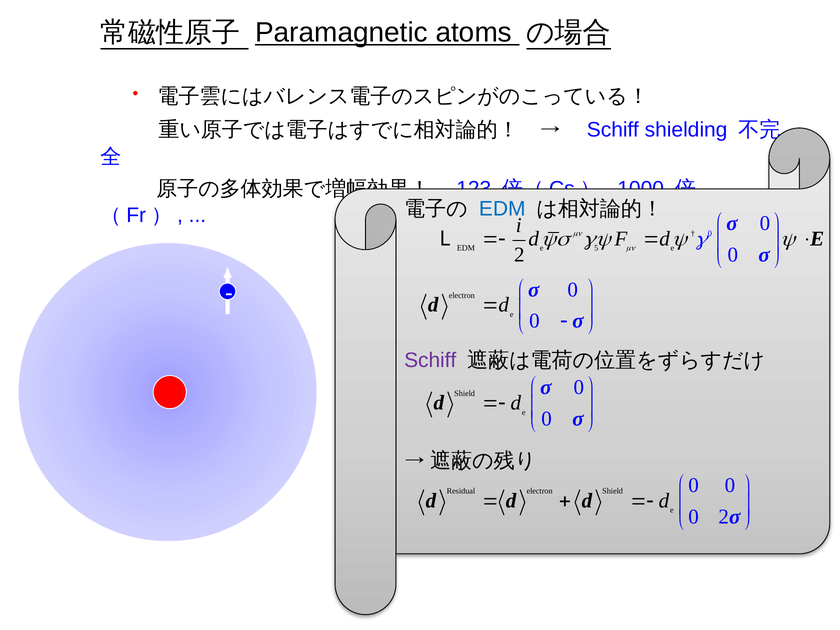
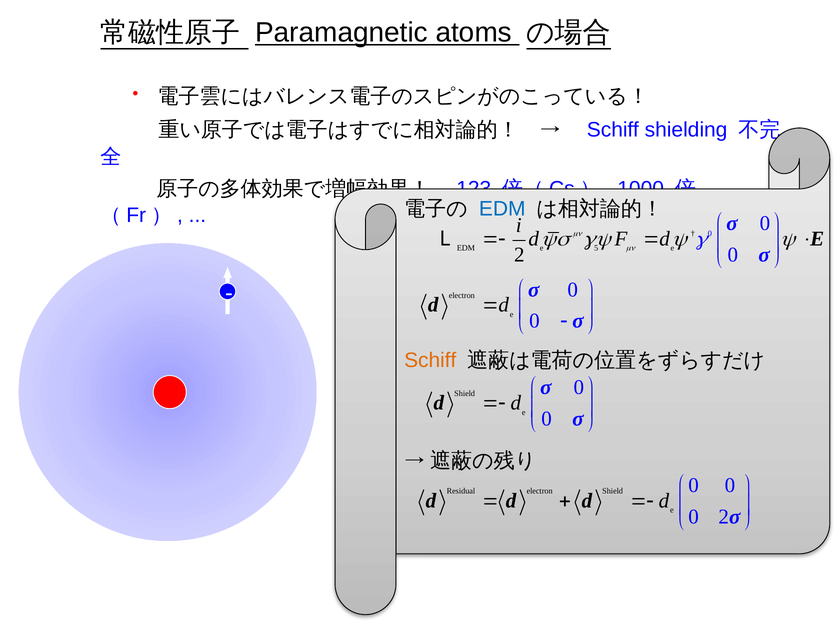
Schiff at (430, 360) colour: purple -> orange
